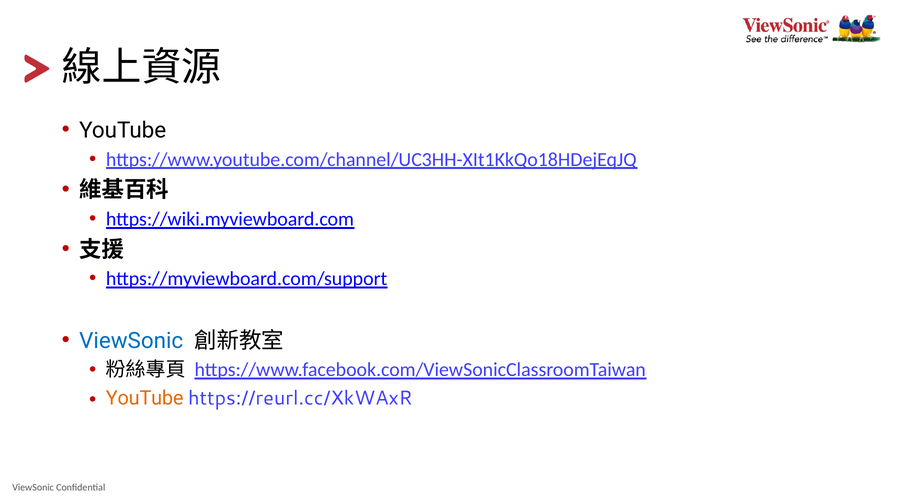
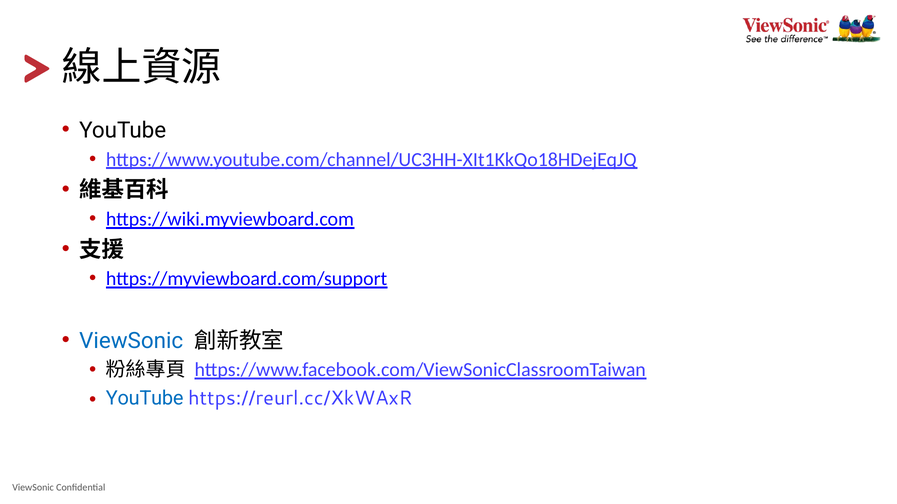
YouTube at (145, 399) colour: orange -> blue
